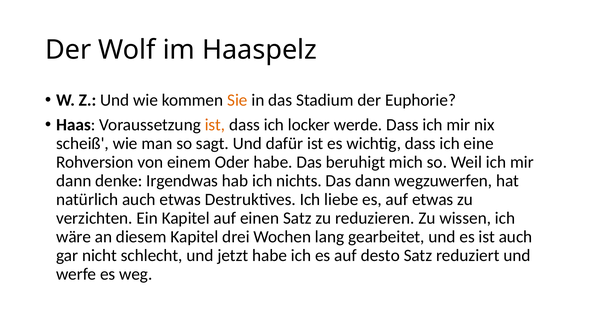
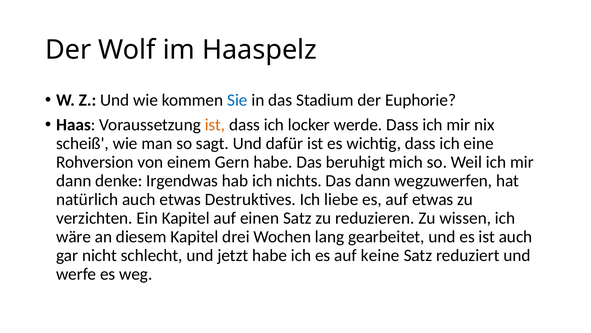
Sie colour: orange -> blue
Oder: Oder -> Gern
desto: desto -> keine
